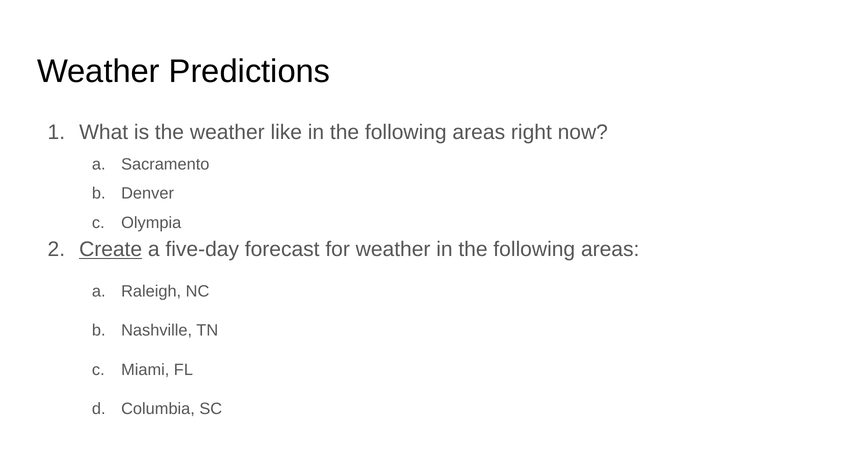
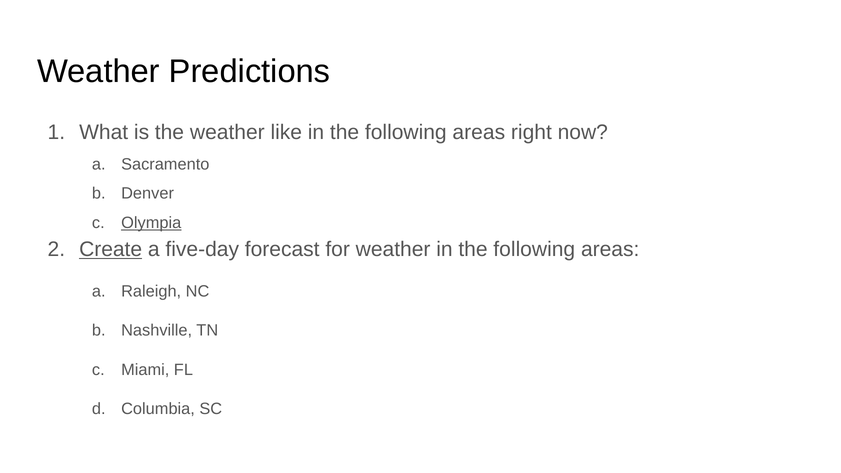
Olympia underline: none -> present
